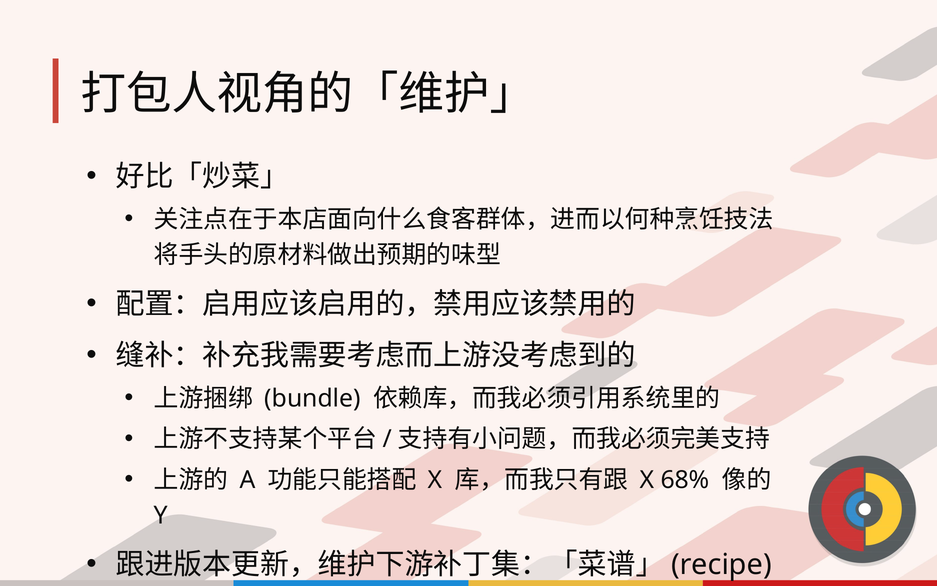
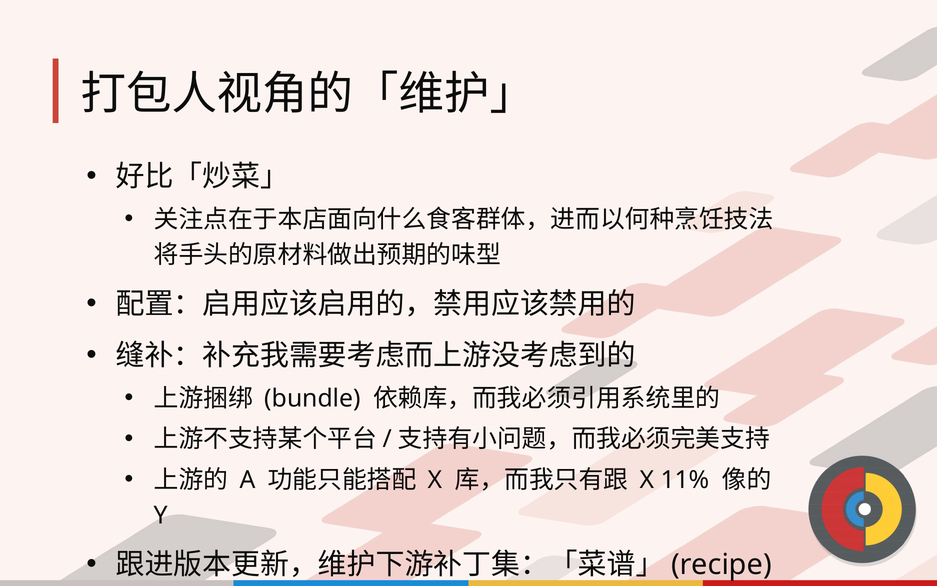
68%: 68% -> 11%
